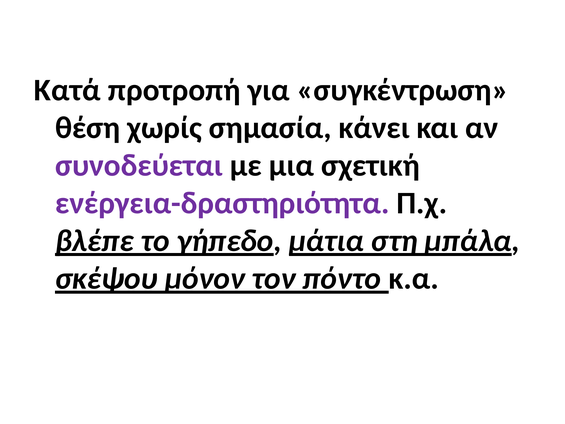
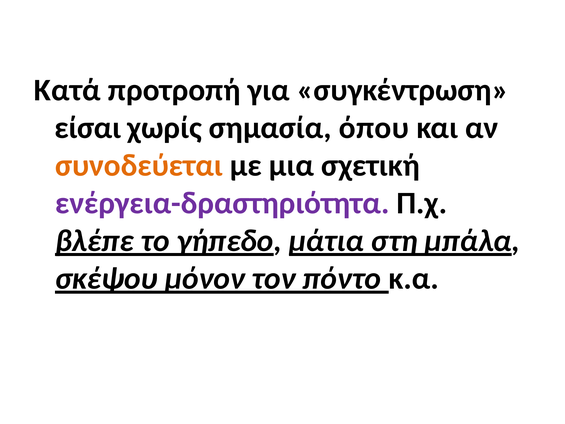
θέση: θέση -> είσαι
κάνει: κάνει -> όπου
συνοδεύεται colour: purple -> orange
